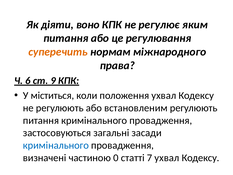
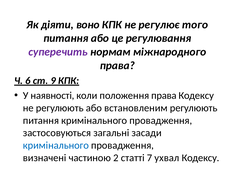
яким: яким -> того
суперечить colour: orange -> purple
міститься: міститься -> наявності
положення ухвал: ухвал -> права
0: 0 -> 2
